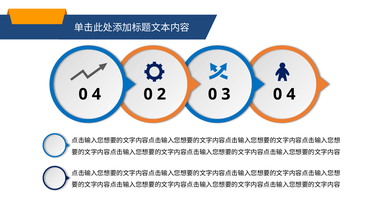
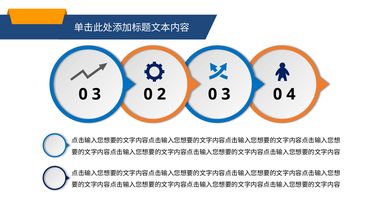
4 at (96, 94): 4 -> 3
